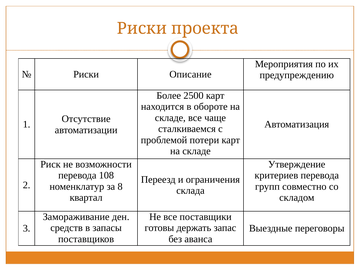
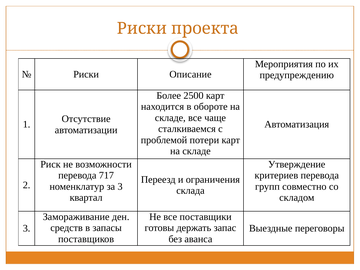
108: 108 -> 717
за 8: 8 -> 3
